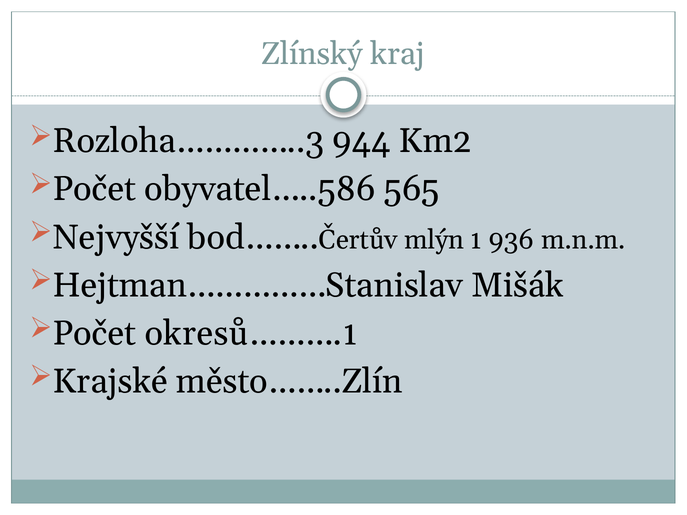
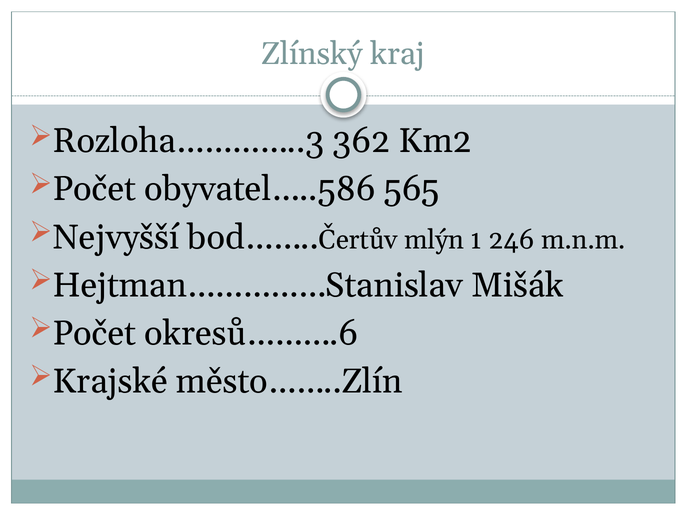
944: 944 -> 362
936: 936 -> 246
okresů……….1: okresů……….1 -> okresů……….6
